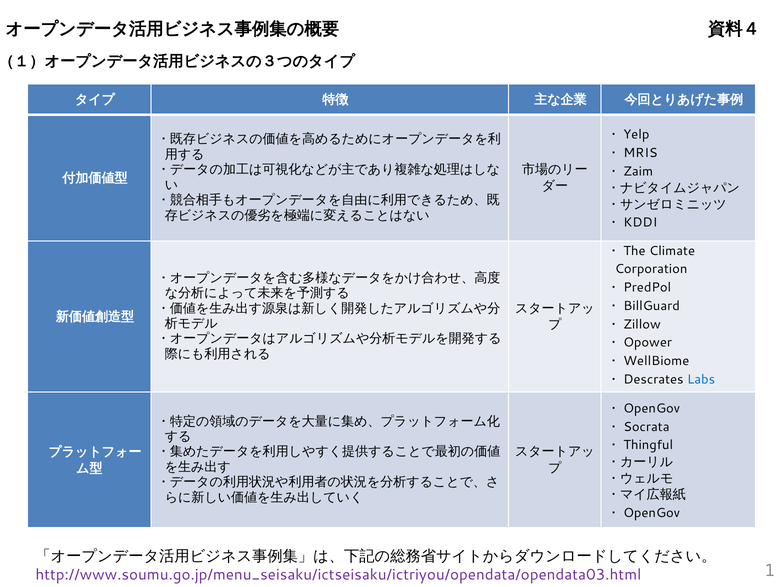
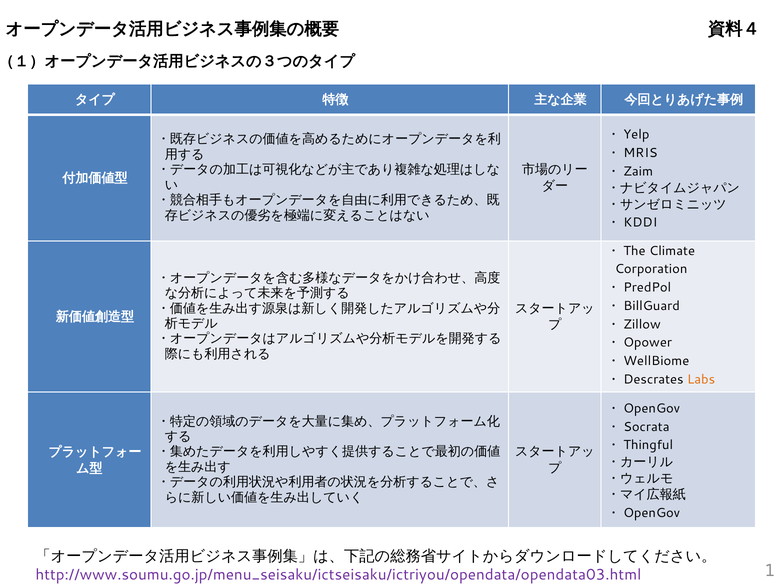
Labs colour: blue -> orange
